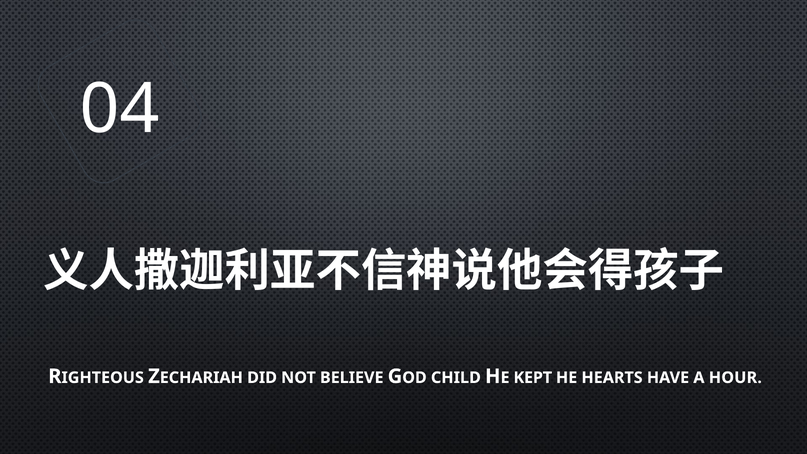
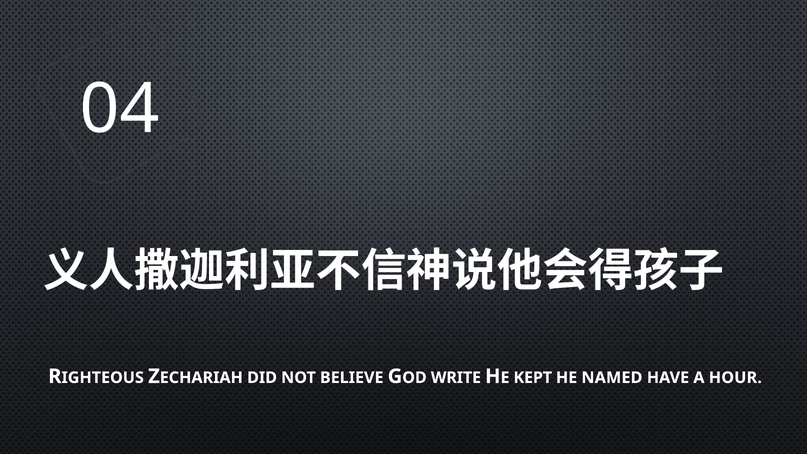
CHILD: CHILD -> WRITE
HEARTS: HEARTS -> NAMED
